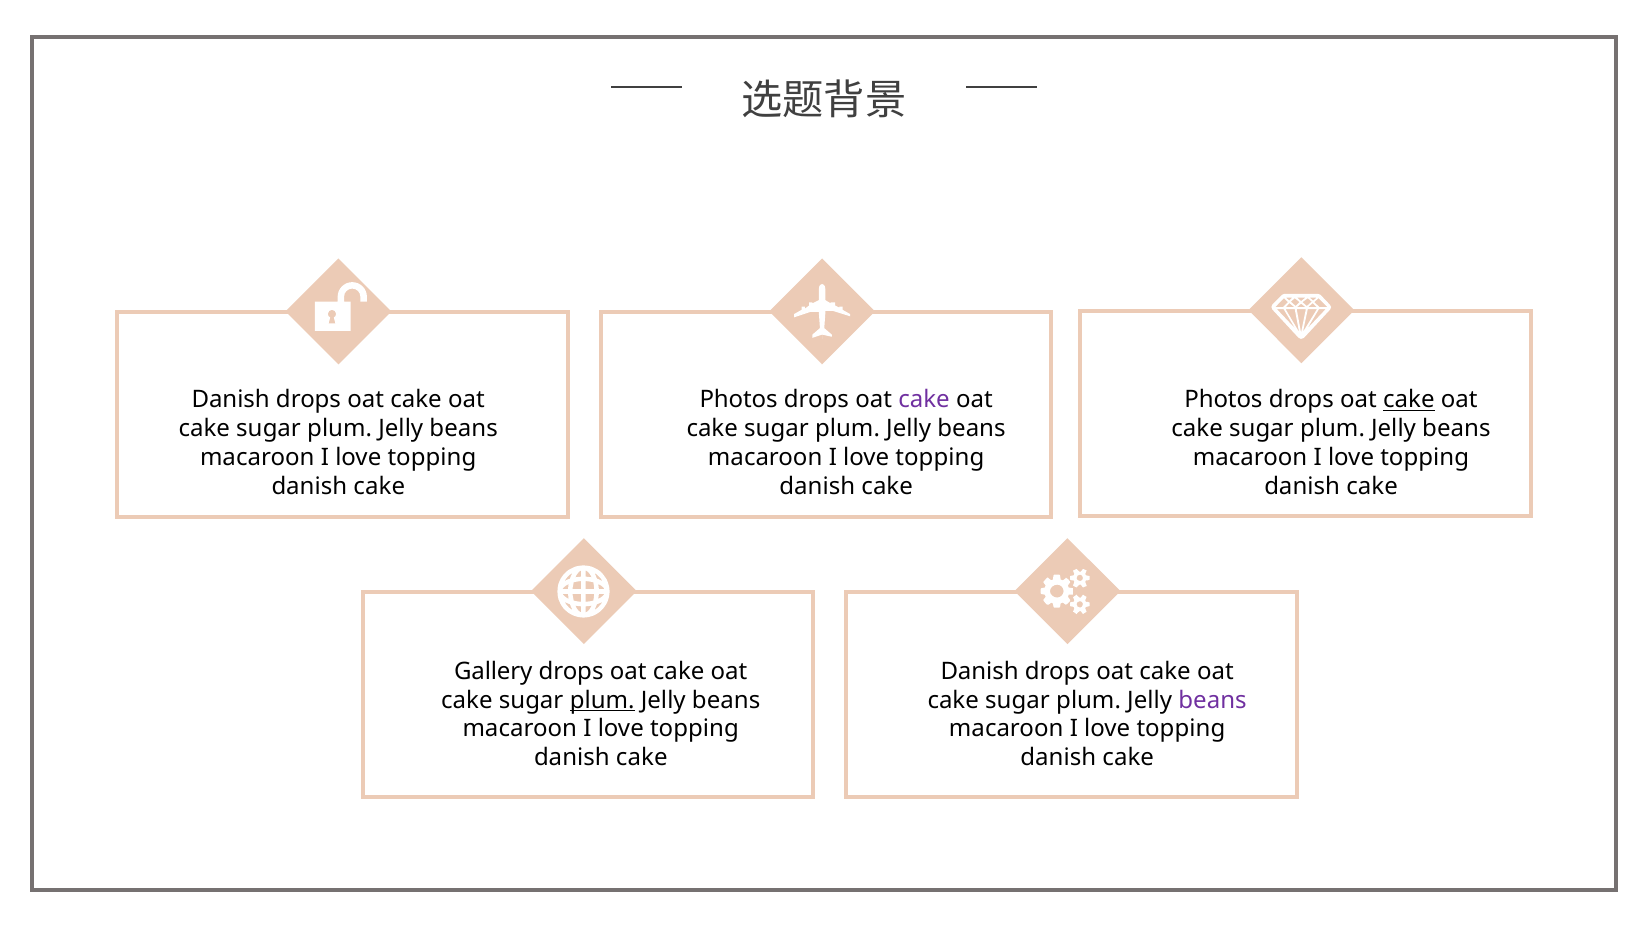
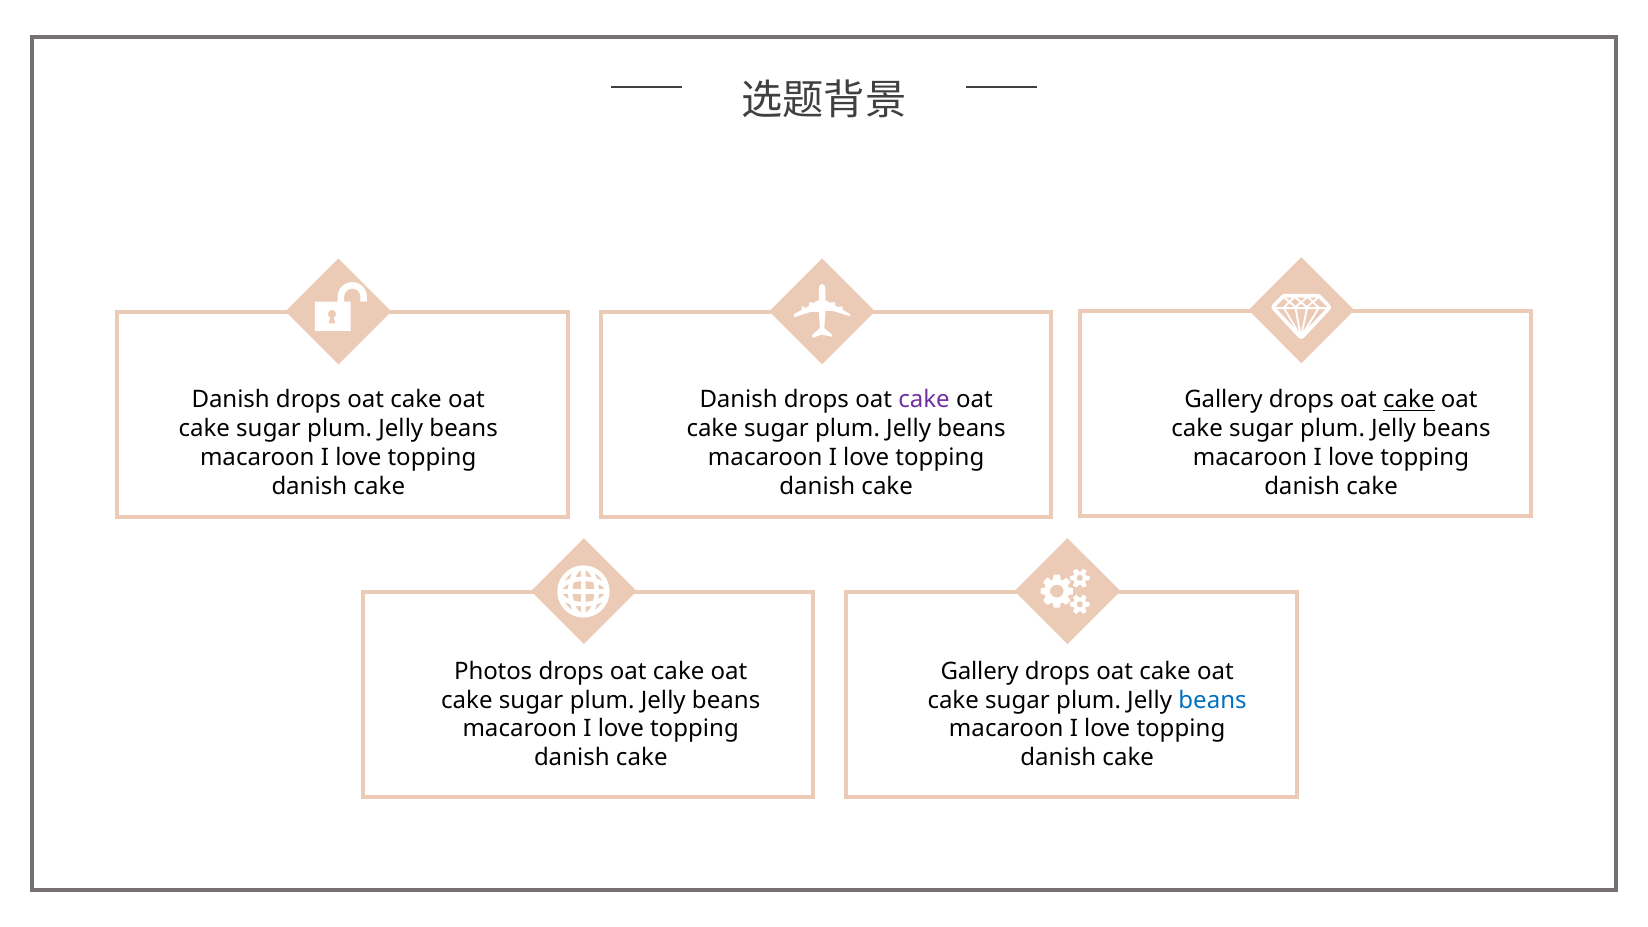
Photos at (739, 400): Photos -> Danish
Photos at (1223, 400): Photos -> Gallery
Gallery: Gallery -> Photos
Danish at (980, 671): Danish -> Gallery
plum at (602, 700) underline: present -> none
beans at (1213, 700) colour: purple -> blue
